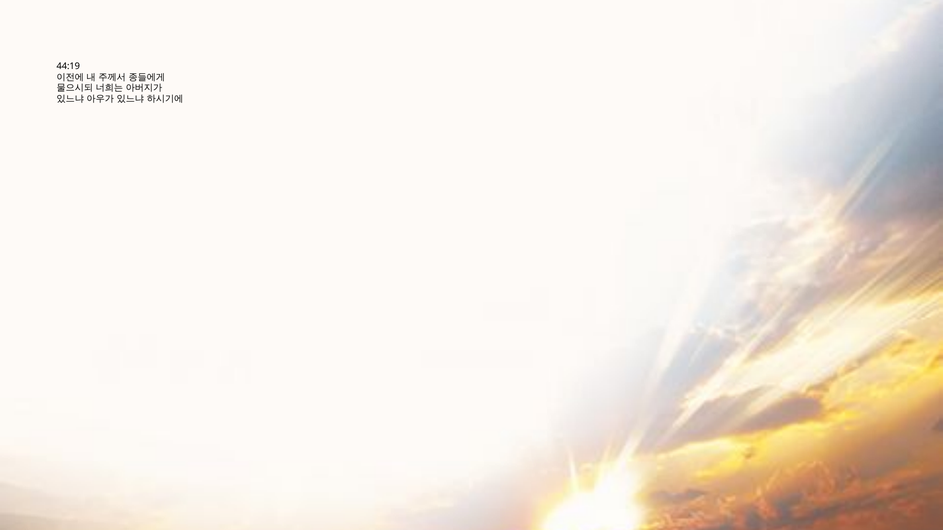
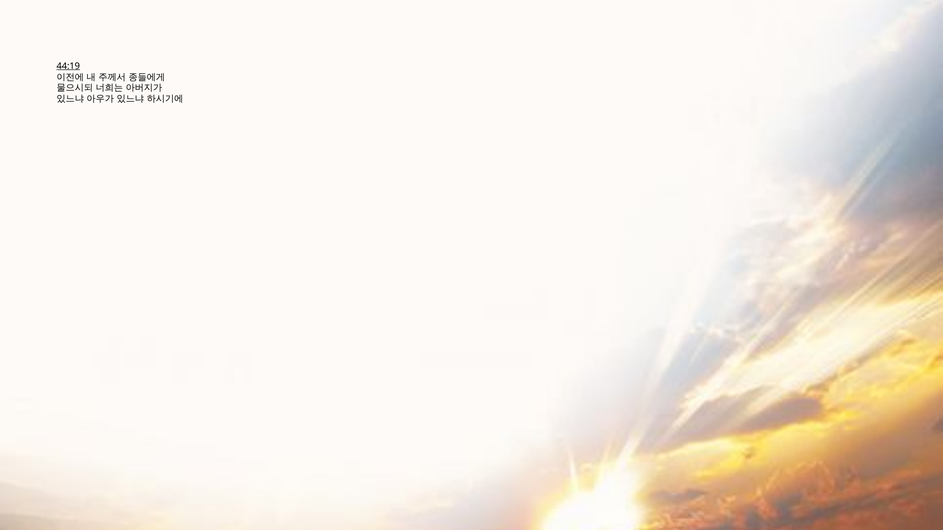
44:19 underline: none -> present
